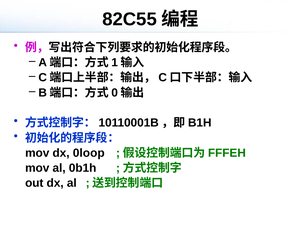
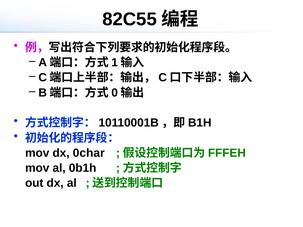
0loop: 0loop -> 0char
